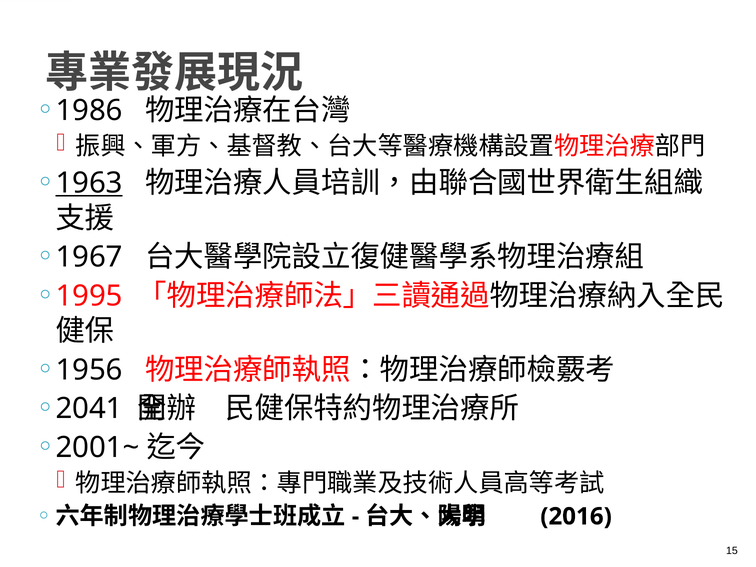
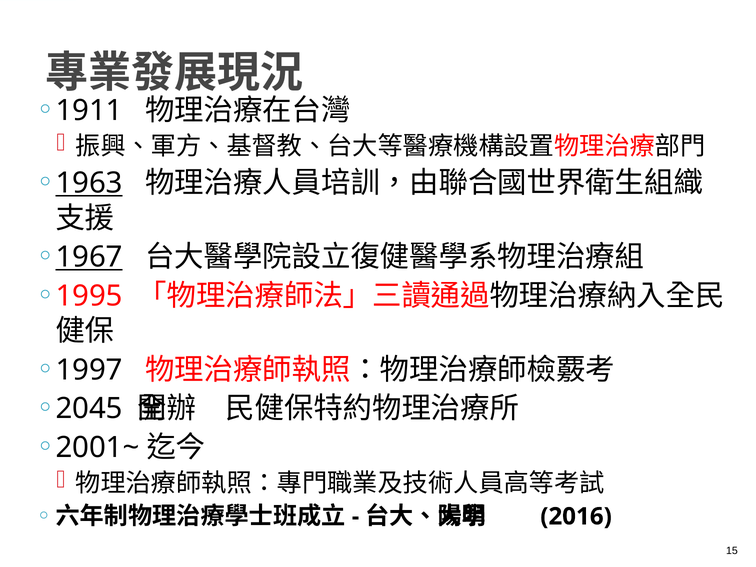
1986: 1986 -> 1911
1967 underline: none -> present
1956: 1956 -> 1997
2041: 2041 -> 2045
